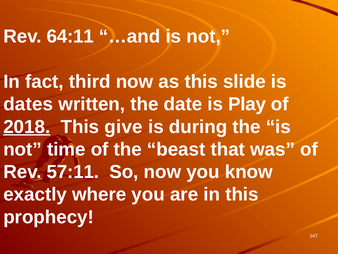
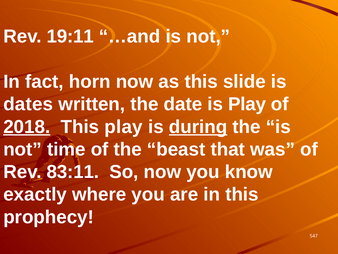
64:11: 64:11 -> 19:11
third: third -> horn
This give: give -> play
during underline: none -> present
57:11: 57:11 -> 83:11
